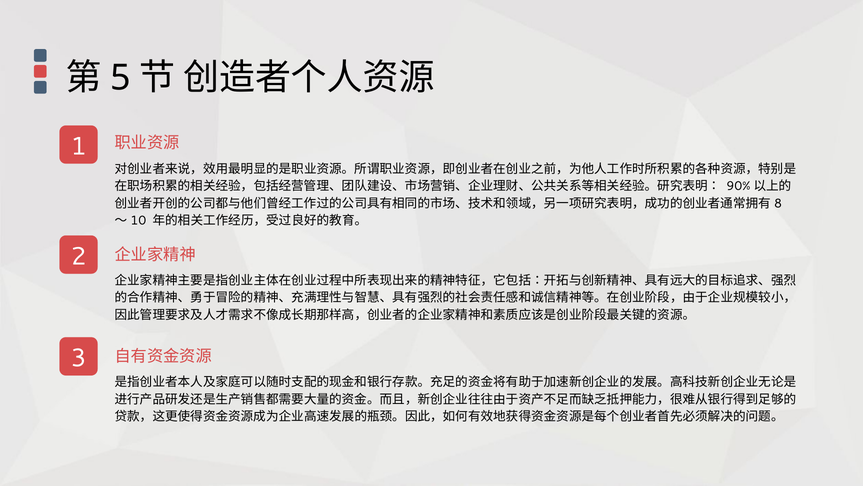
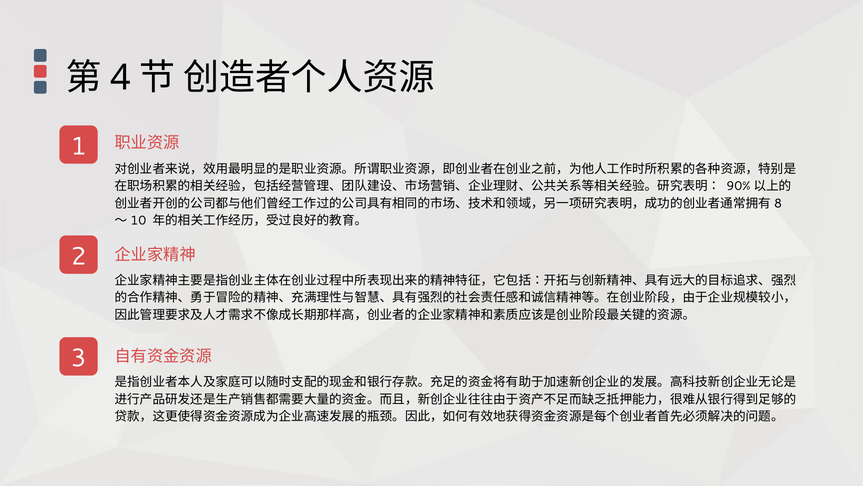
5: 5 -> 4
